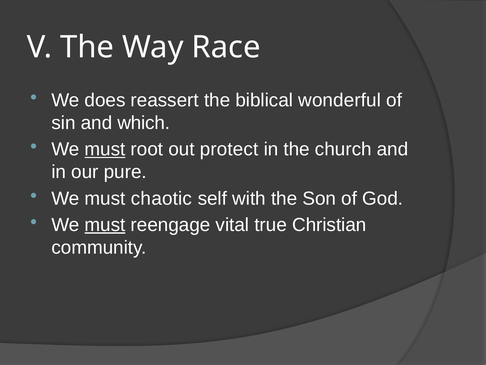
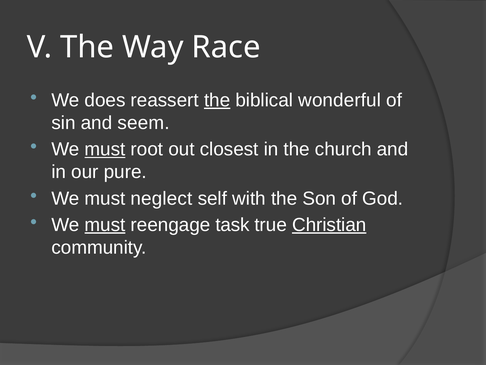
the at (217, 100) underline: none -> present
which: which -> seem
protect: protect -> closest
chaotic: chaotic -> neglect
vital: vital -> task
Christian underline: none -> present
